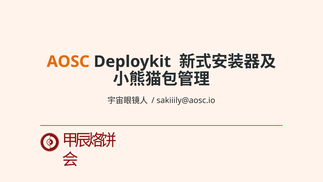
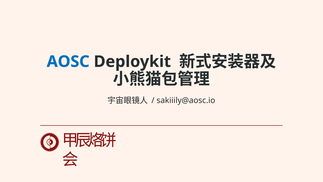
AOSC colour: orange -> blue
